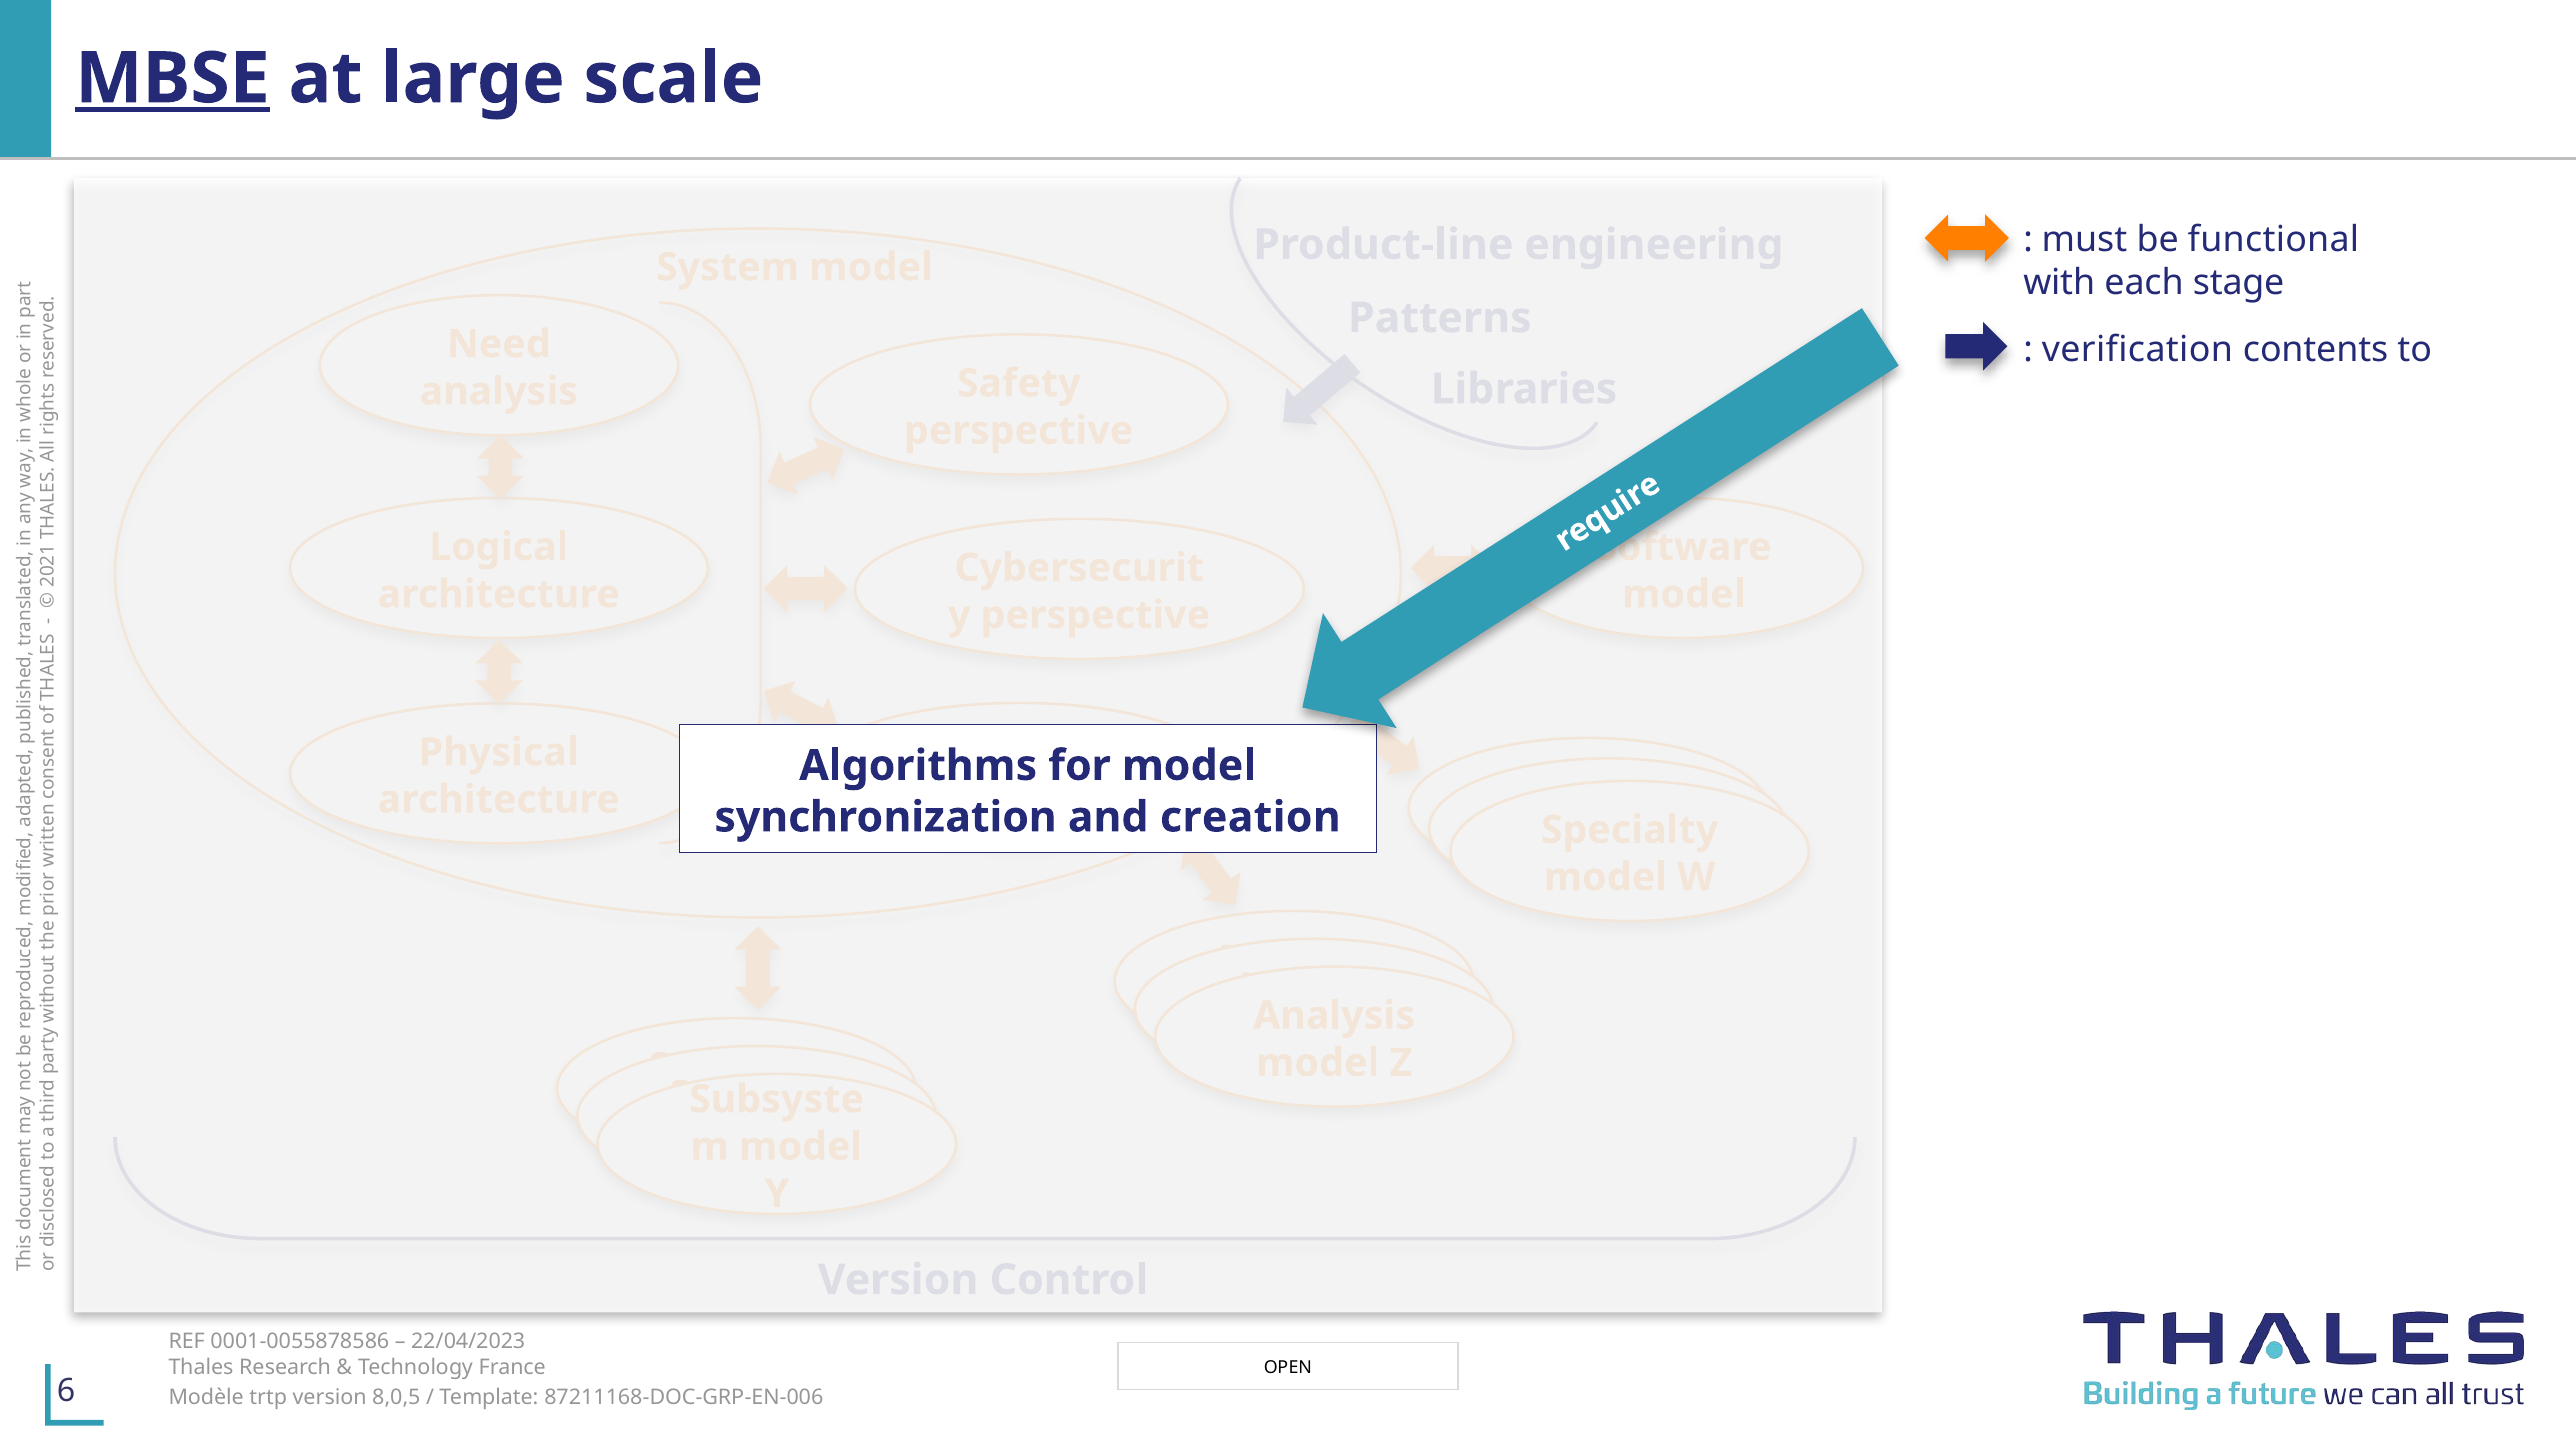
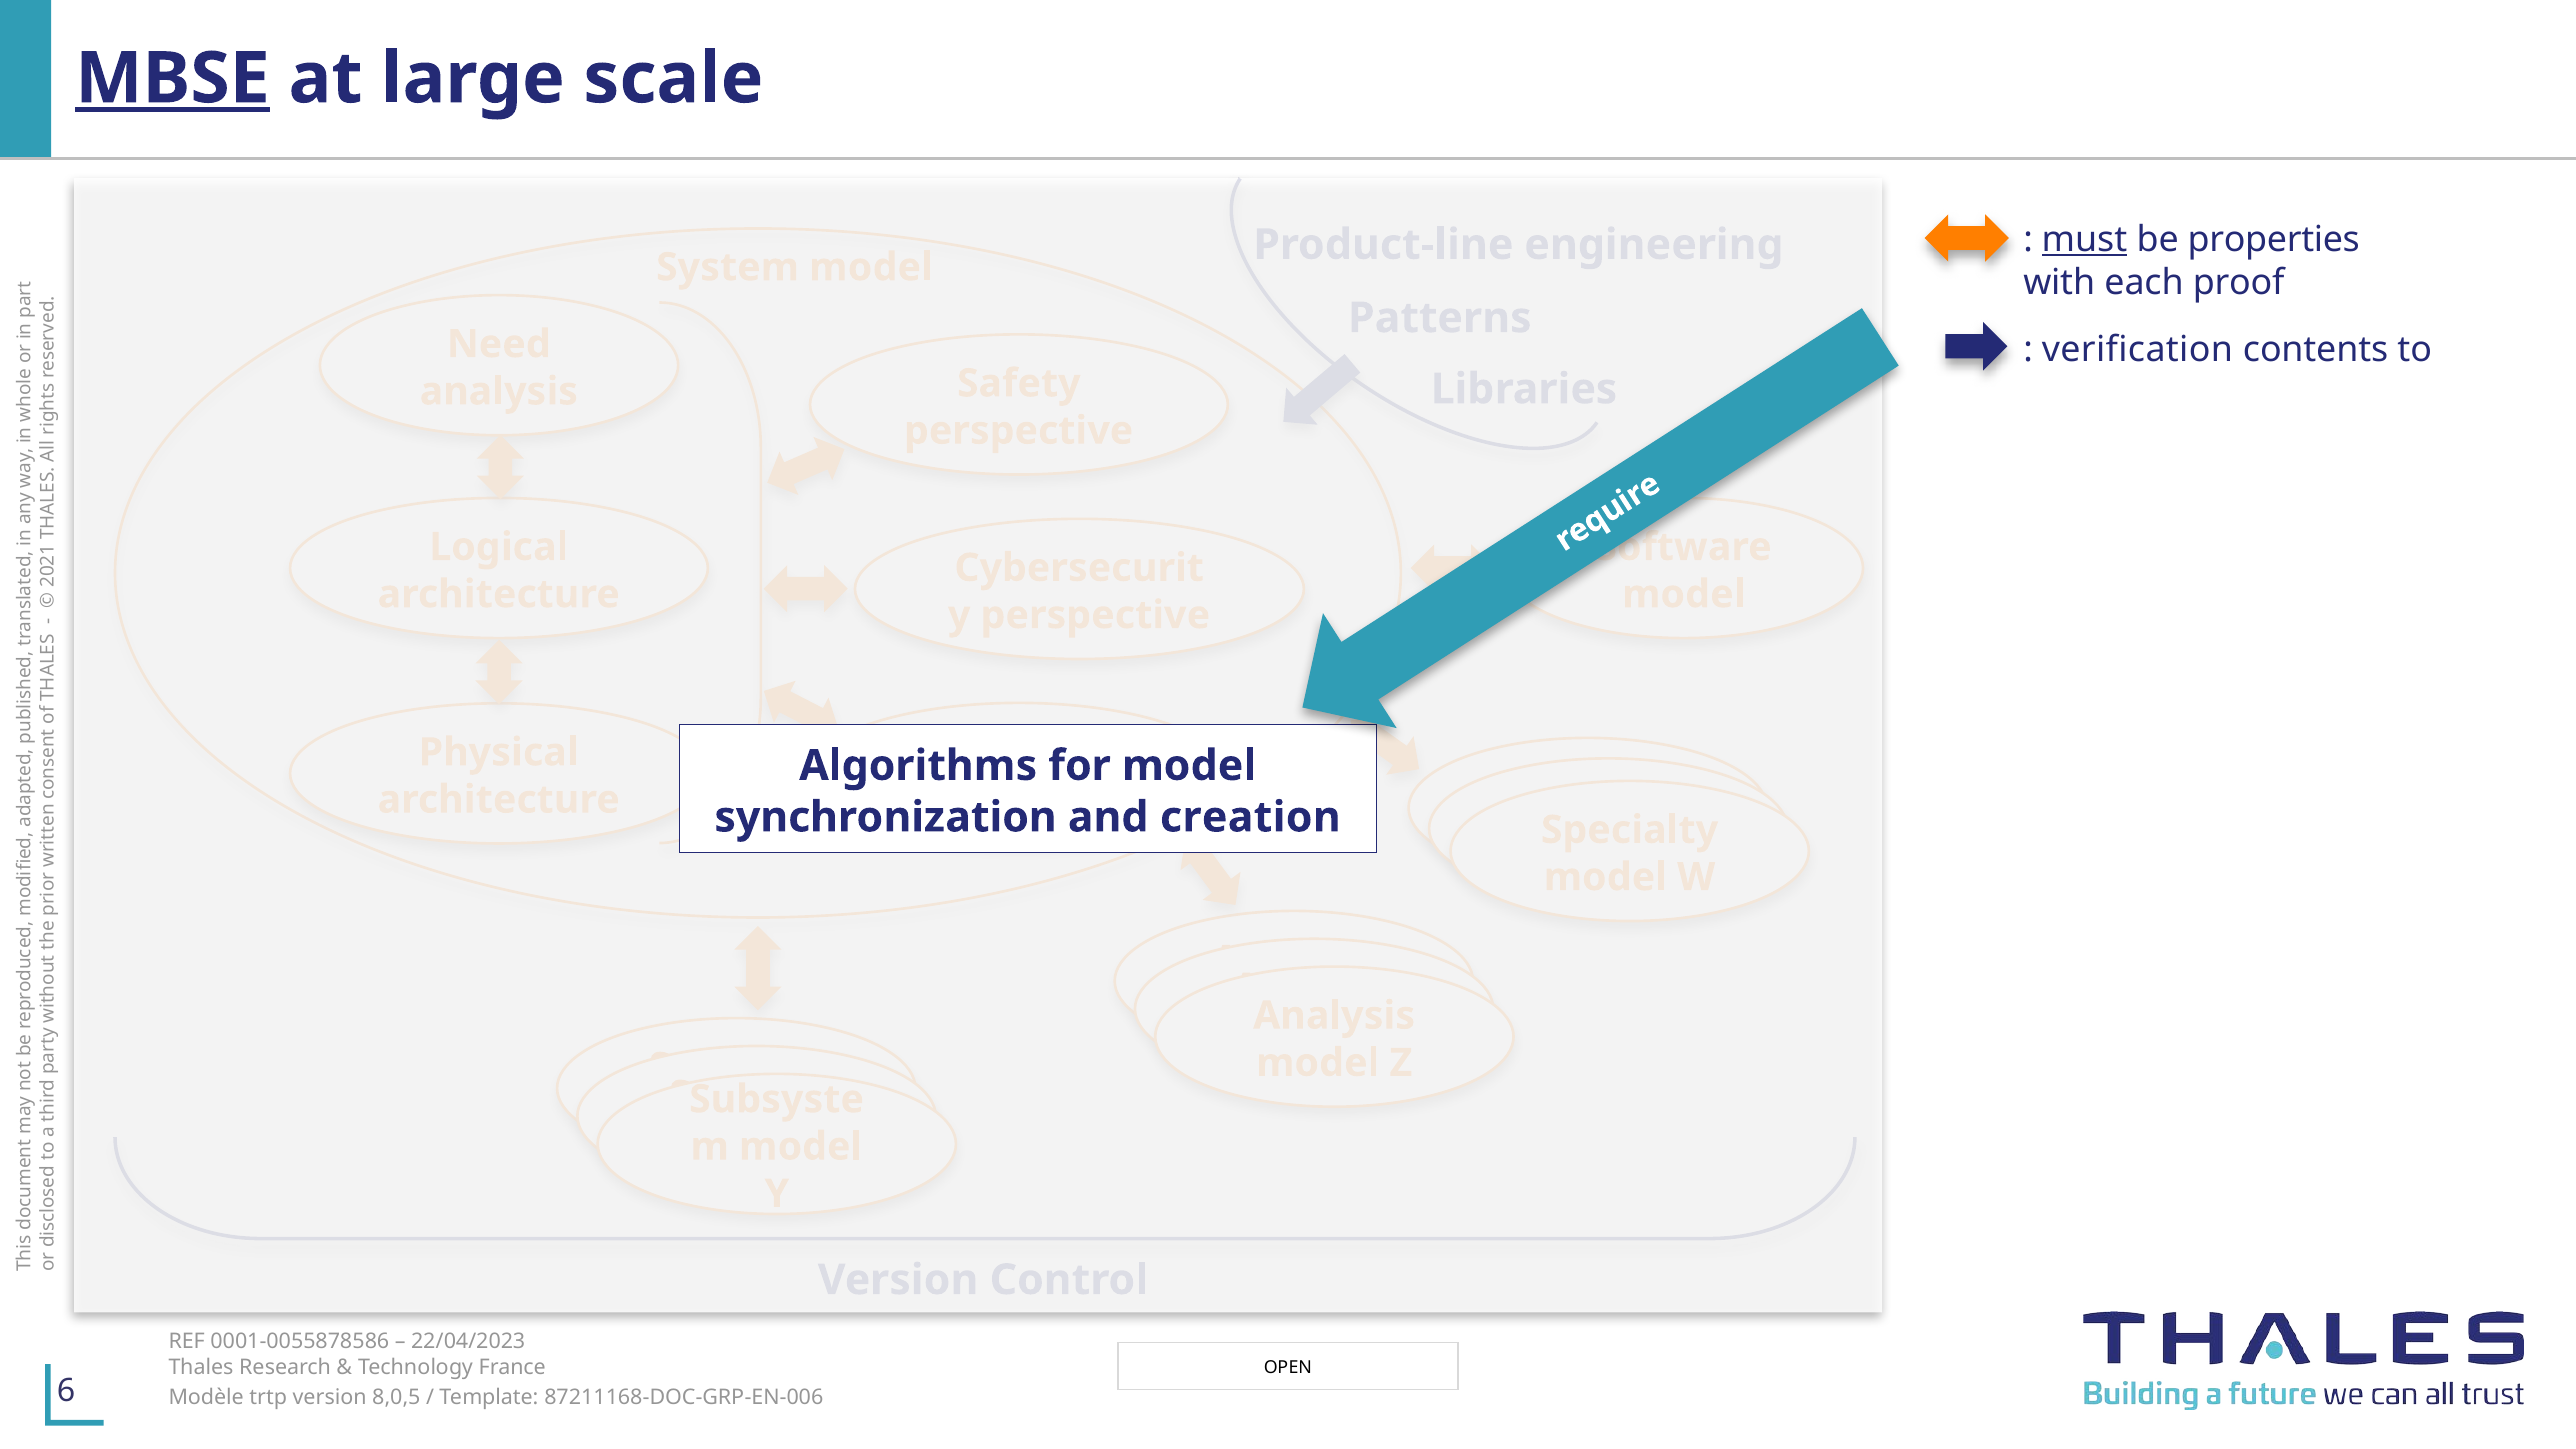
must underline: none -> present
functional: functional -> properties
stage: stage -> proof
